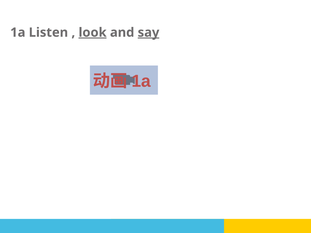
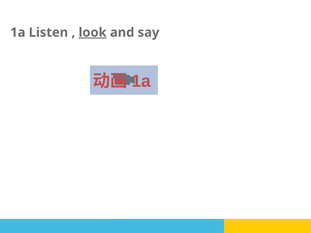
say underline: present -> none
